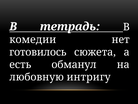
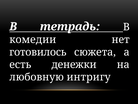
обманул: обманул -> денежки
